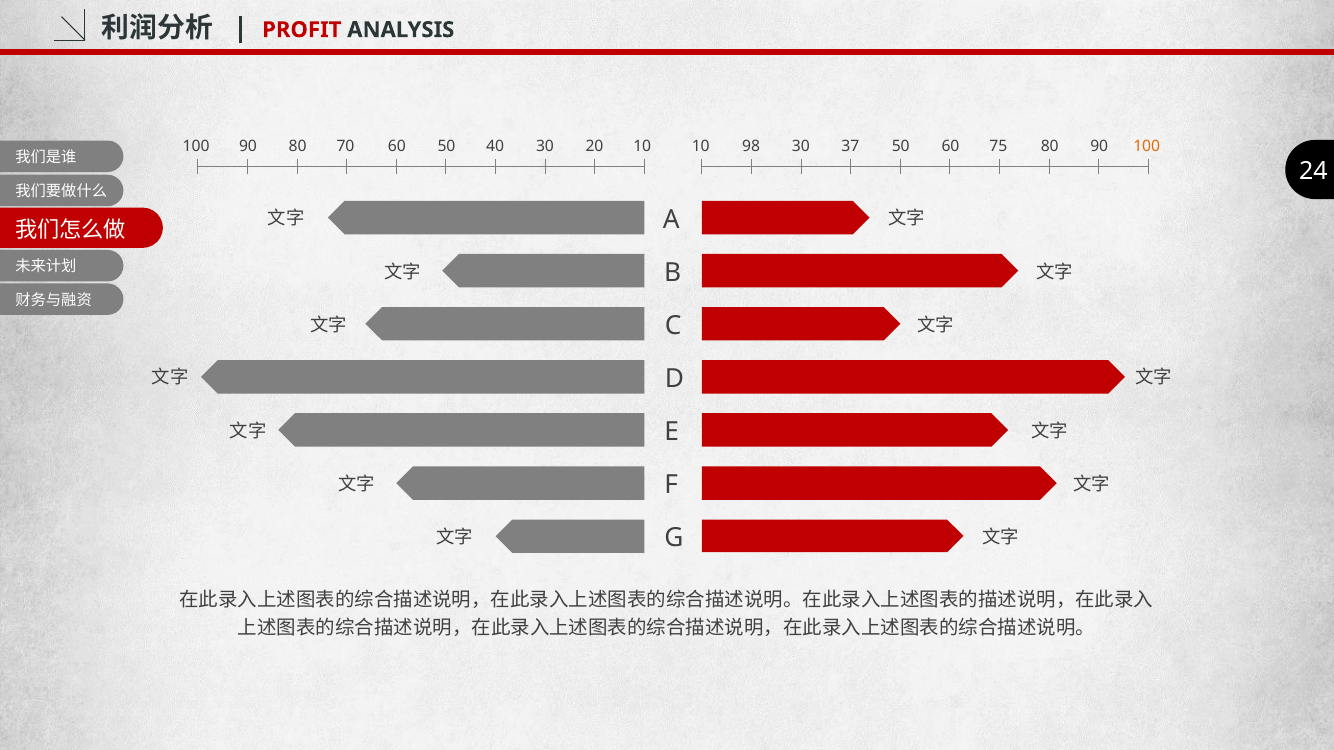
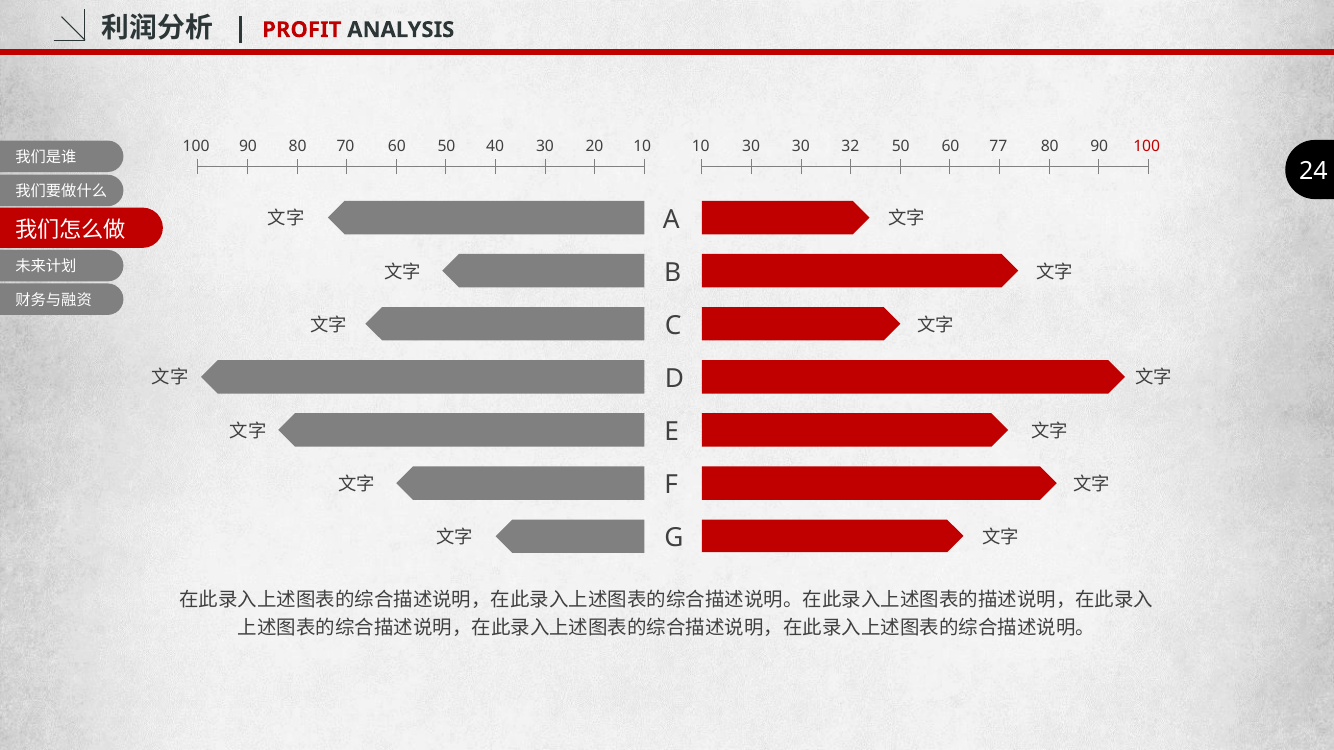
10 98: 98 -> 30
37: 37 -> 32
75: 75 -> 77
100 at (1147, 146) colour: orange -> red
